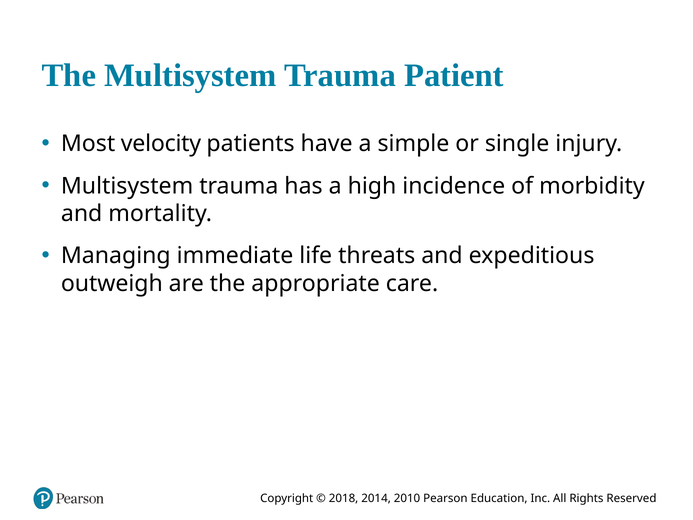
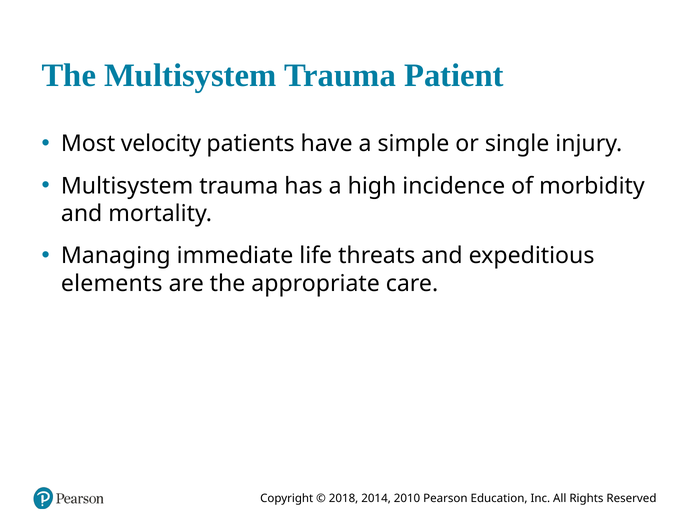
outweigh: outweigh -> elements
